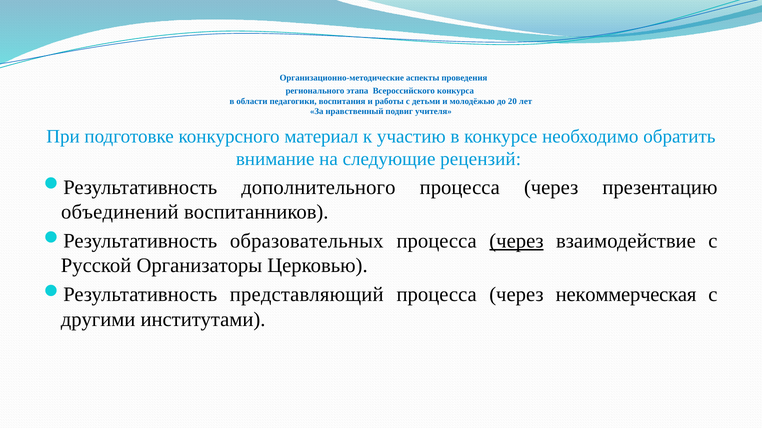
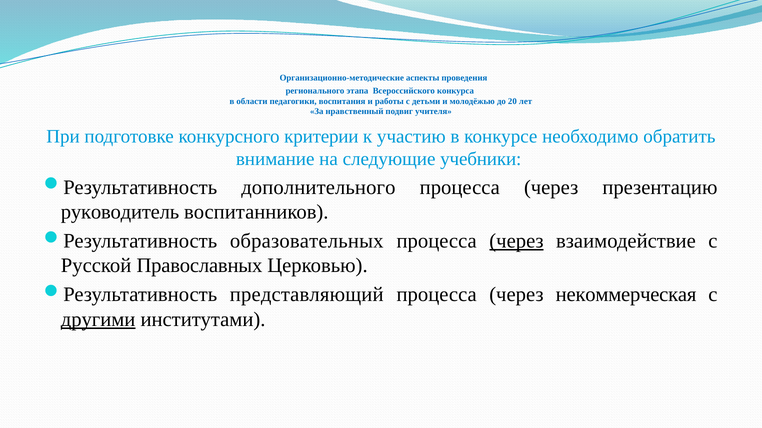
материал: материал -> критерии
рецензий: рецензий -> учебники
объединений: объединений -> руководитель
Организаторы: Организаторы -> Православных
другими underline: none -> present
